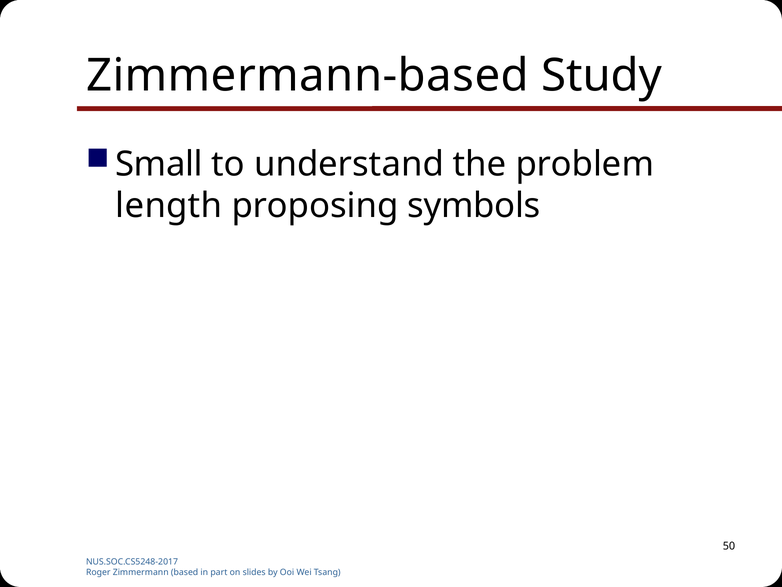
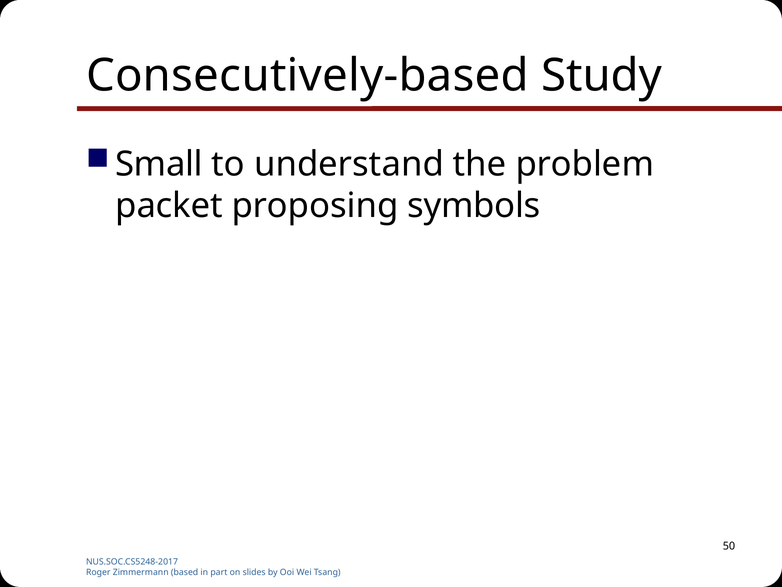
Zimmermann-based: Zimmermann-based -> Consecutively-based
length: length -> packet
